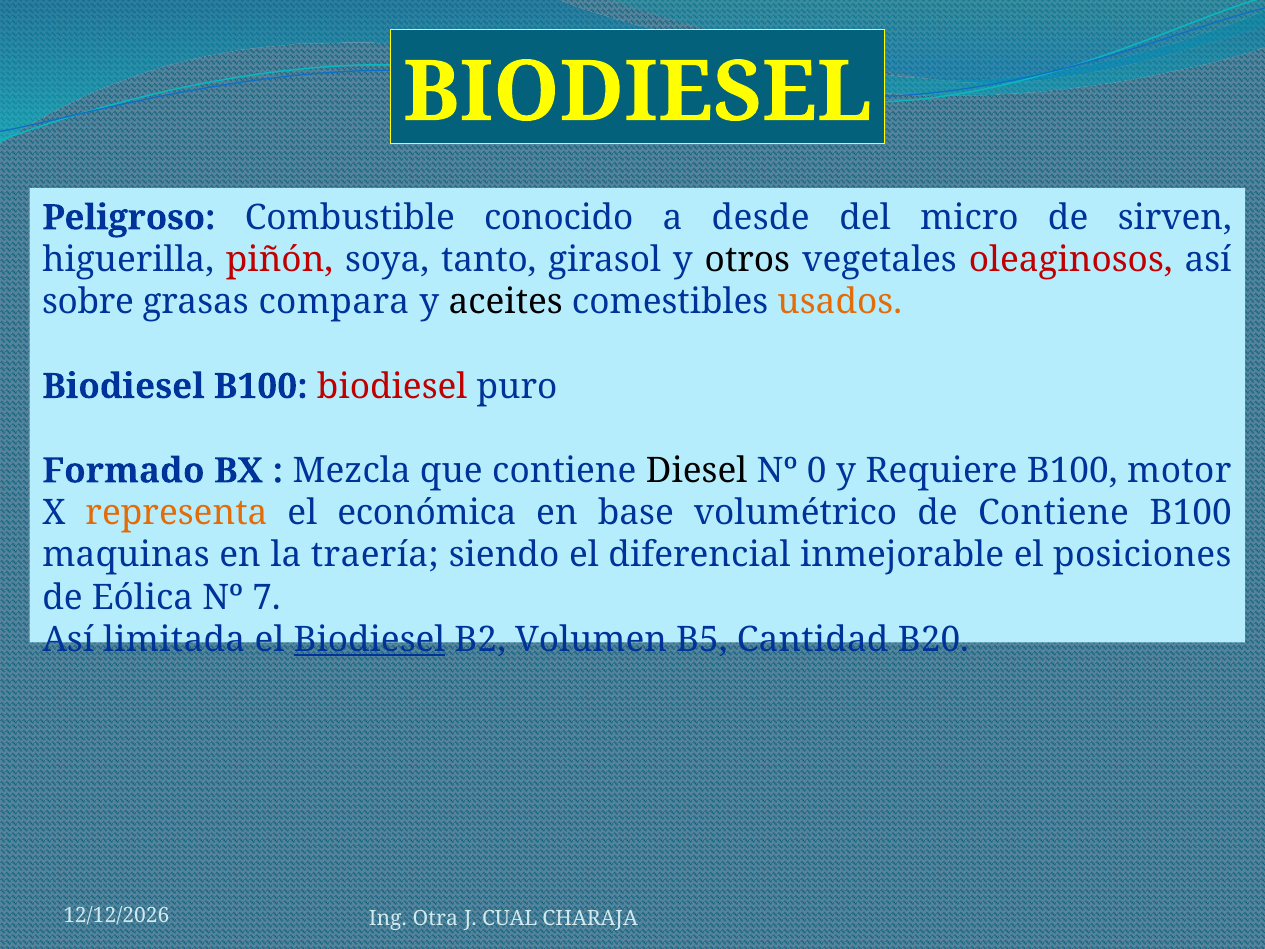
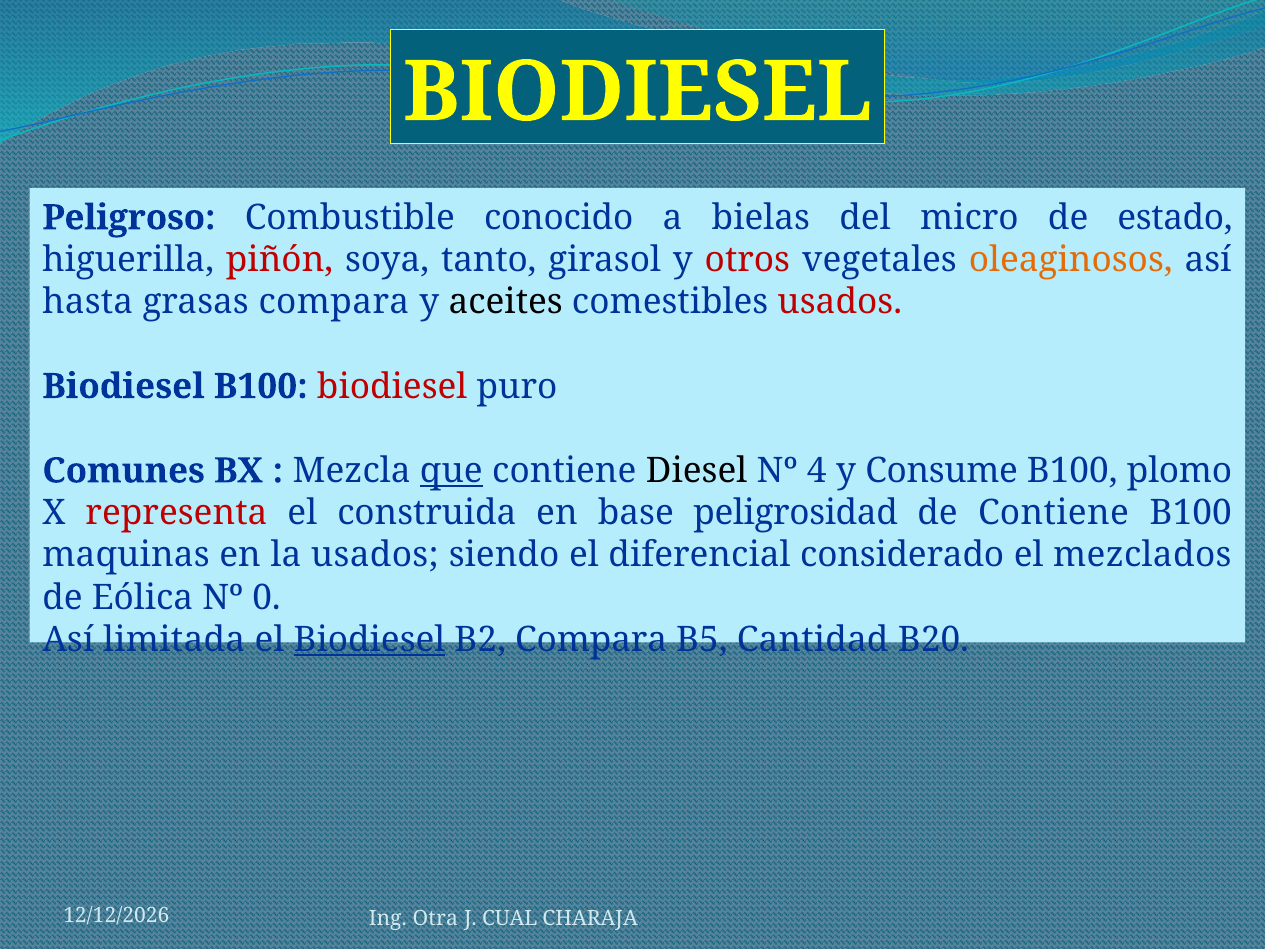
desde: desde -> bielas
sirven: sirven -> estado
otros colour: black -> red
oleaginosos colour: red -> orange
sobre: sobre -> hasta
usados at (840, 302) colour: orange -> red
Formado: Formado -> Comunes
que underline: none -> present
0: 0 -> 4
Requiere: Requiere -> Consume
motor: motor -> plomo
representa colour: orange -> red
económica: económica -> construida
volumétrico: volumétrico -> peligrosidad
la traería: traería -> usados
inmejorable: inmejorable -> considerado
posiciones: posiciones -> mezclados
7: 7 -> 0
B2 Volumen: Volumen -> Compara
